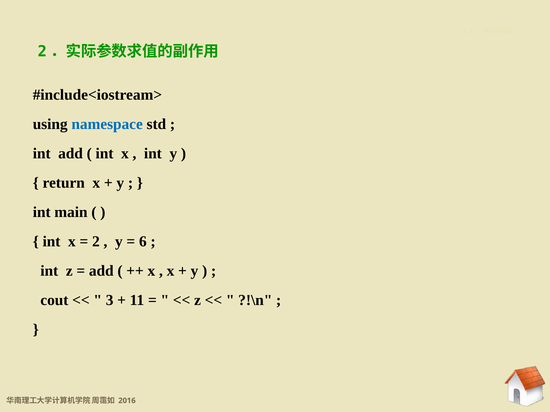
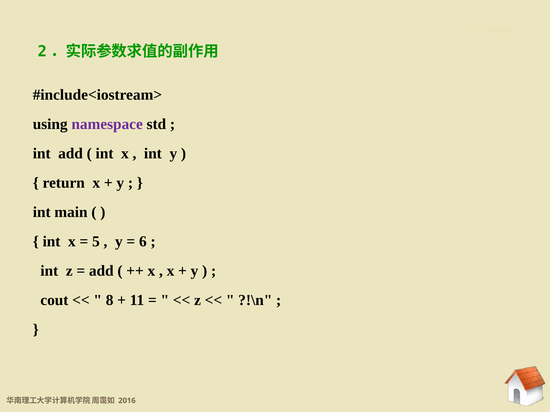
namespace colour: blue -> purple
2: 2 -> 5
3: 3 -> 8
